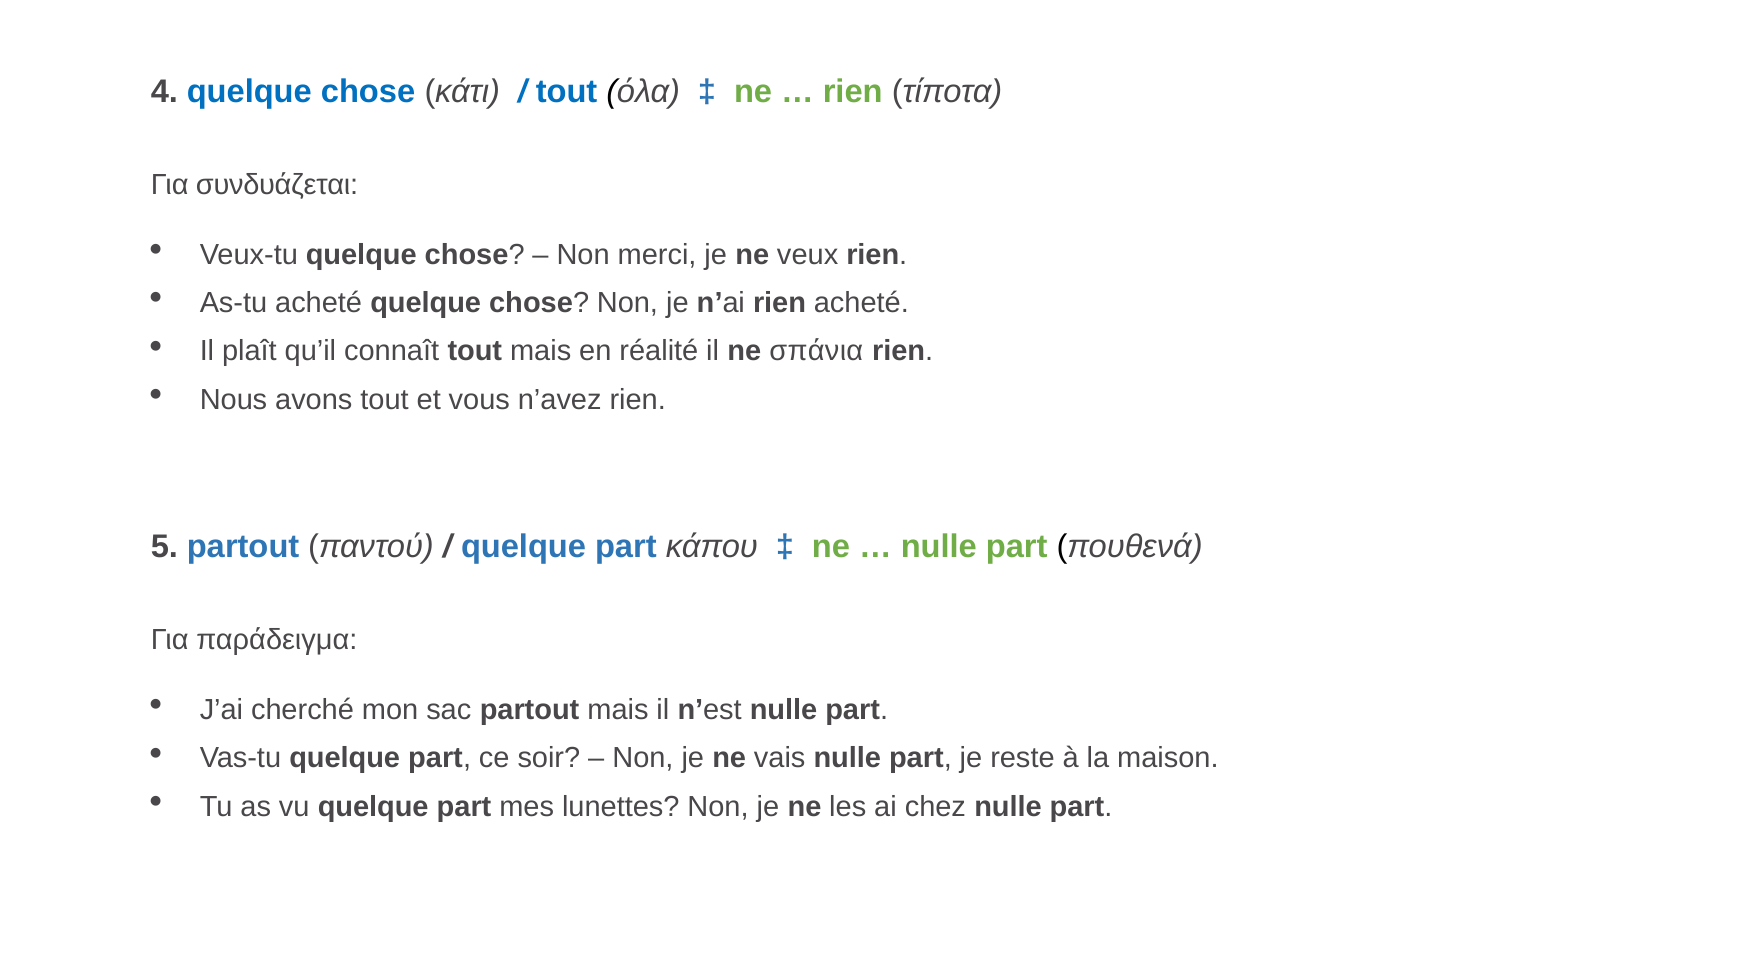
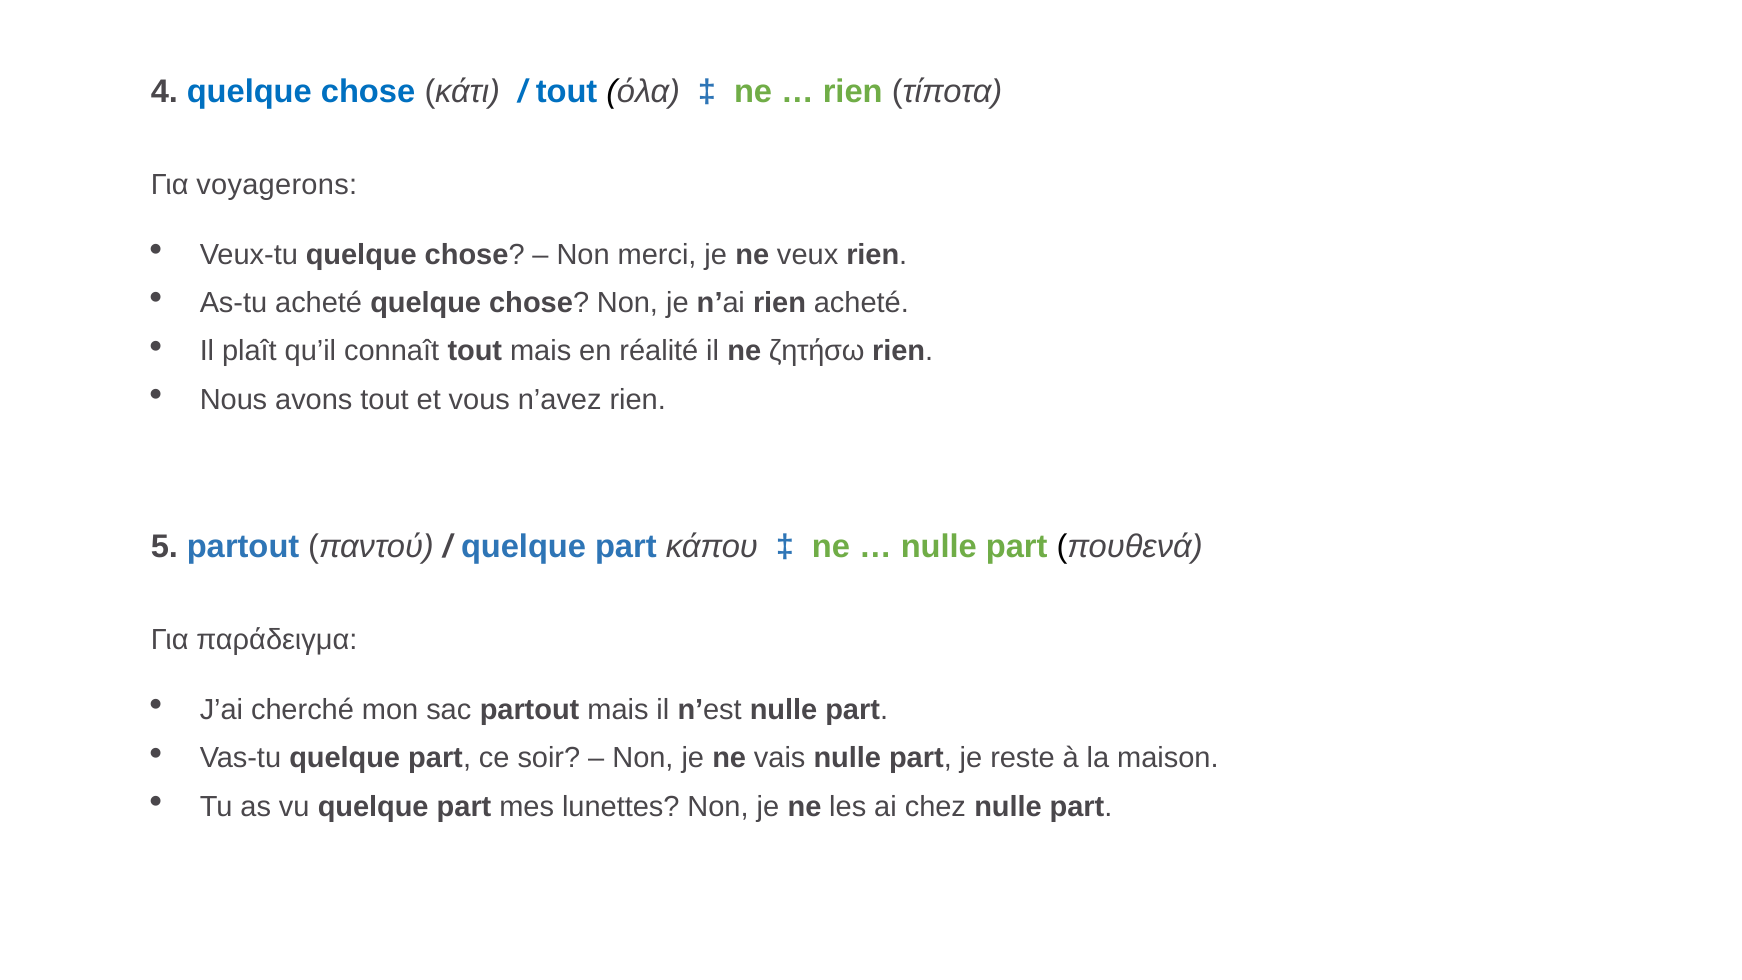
συνδυάζεται: συνδυάζεται -> voyagerons
σπάνια: σπάνια -> ζητήσω
